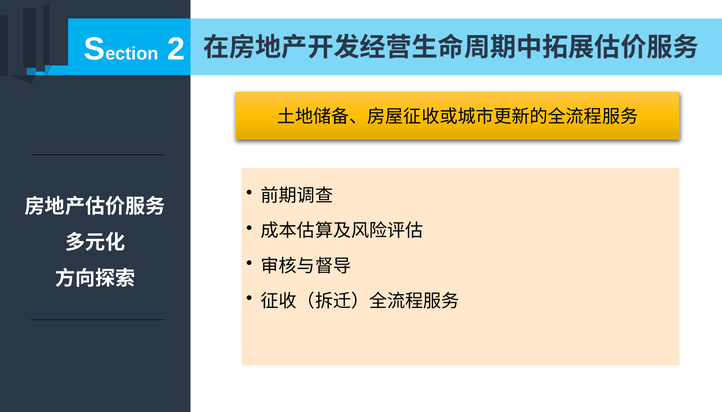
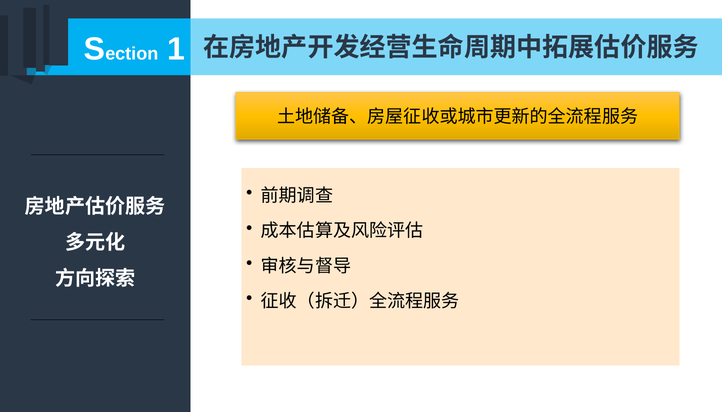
2: 2 -> 1
